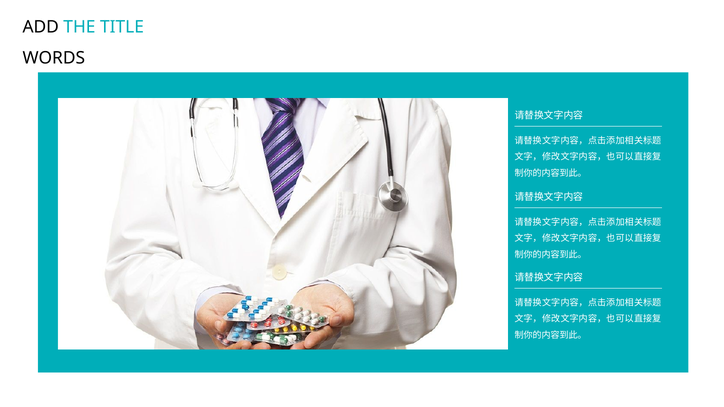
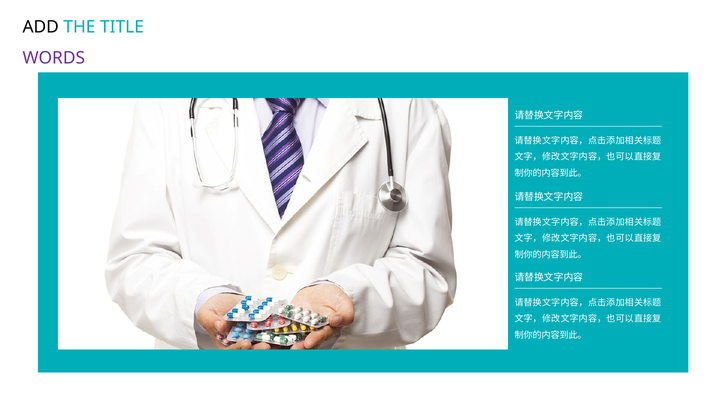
WORDS colour: black -> purple
